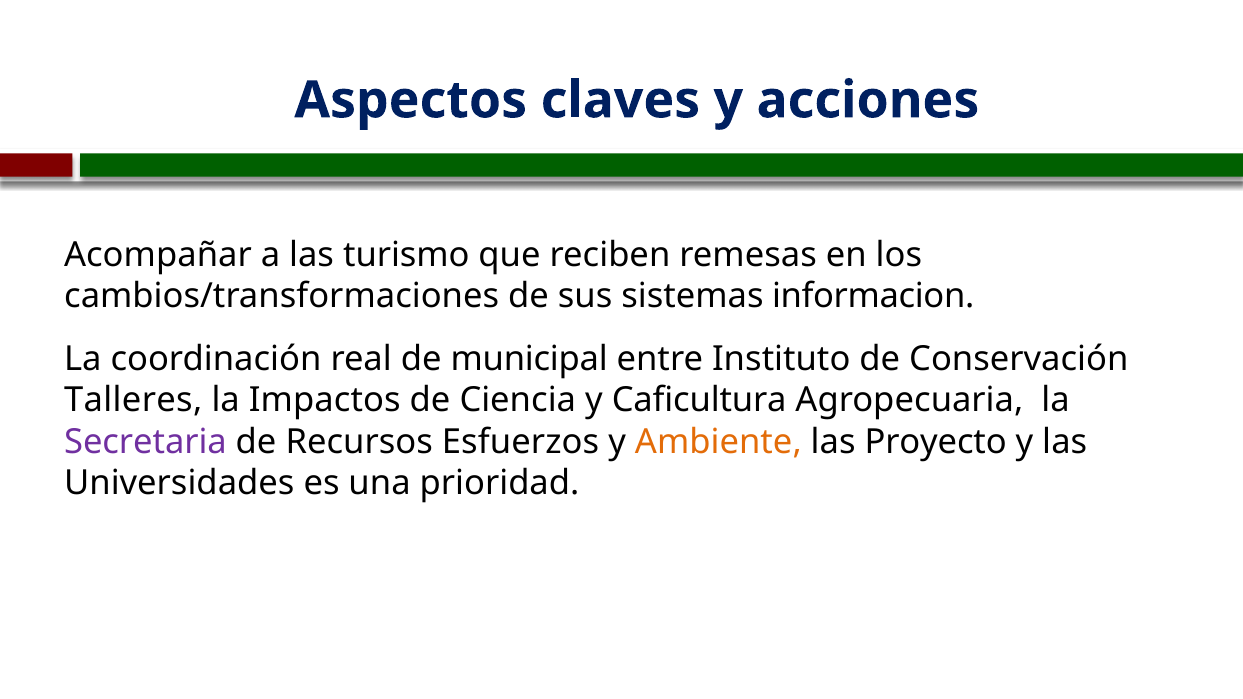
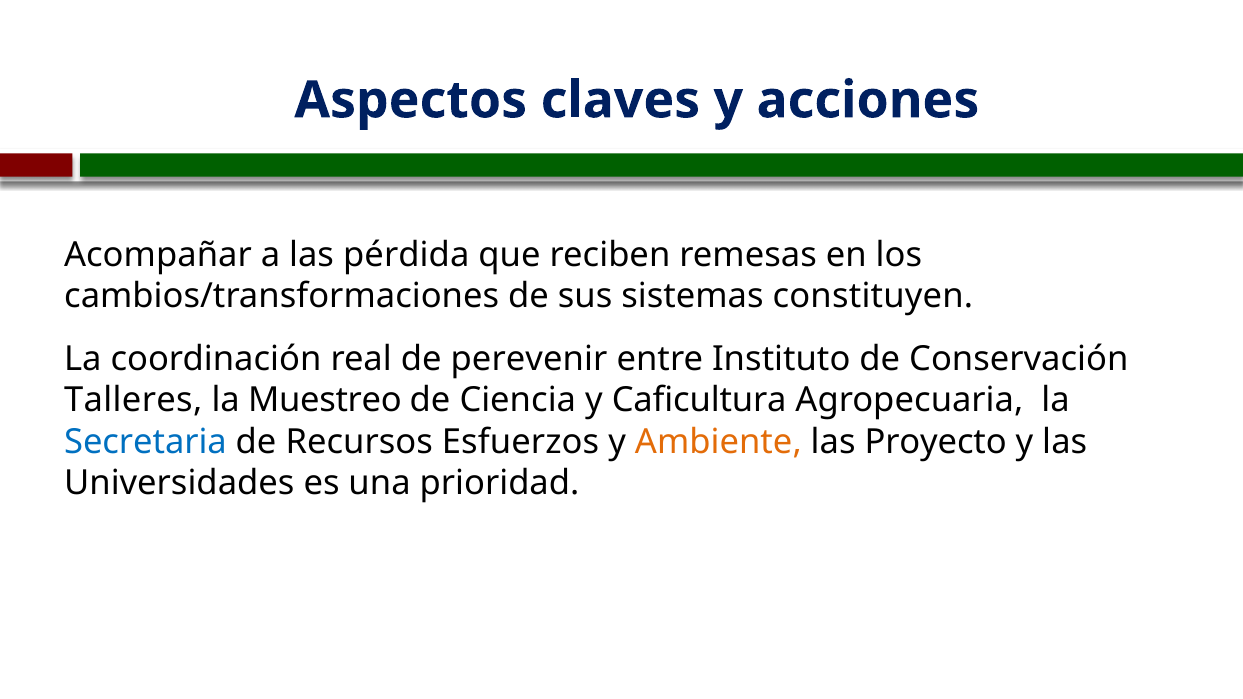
turismo: turismo -> pérdida
informacion: informacion -> constituyen
municipal: municipal -> perevenir
Impactos: Impactos -> Muestreo
Secretaria colour: purple -> blue
